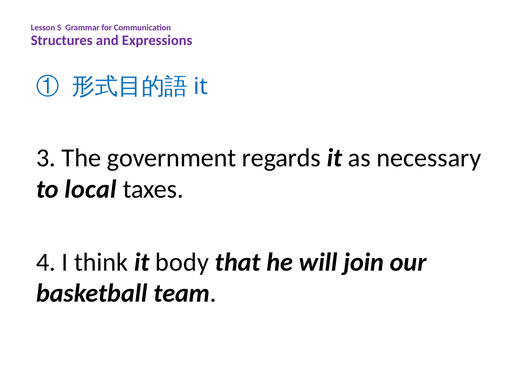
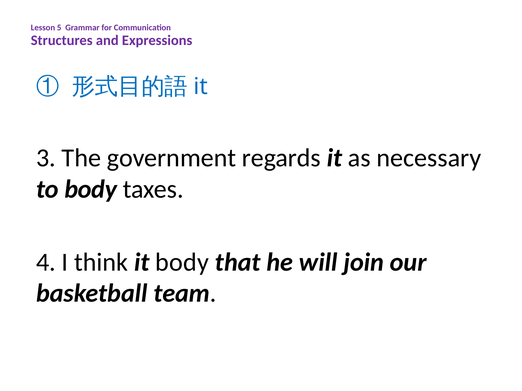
to local: local -> body
